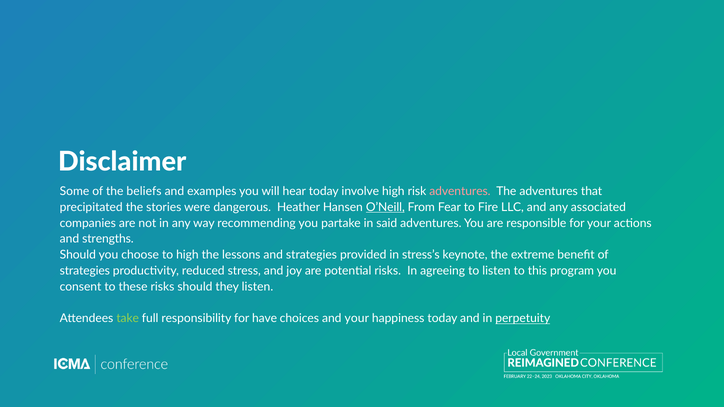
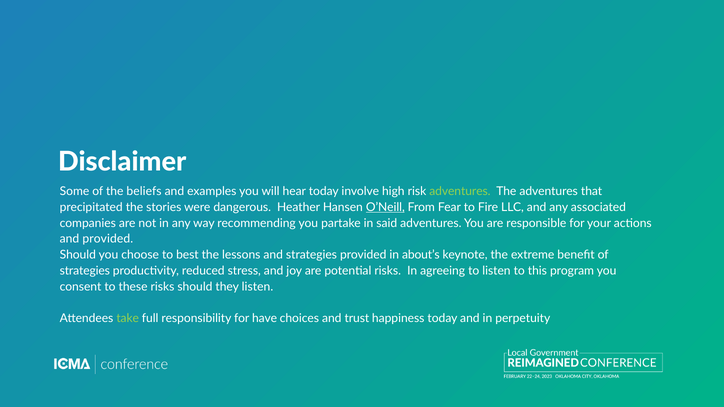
adventures at (460, 191) colour: pink -> light green
and strengths: strengths -> provided
to high: high -> best
stress’s: stress’s -> about’s
and your: your -> trust
perpetuity underline: present -> none
